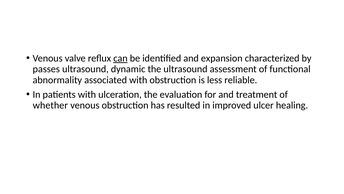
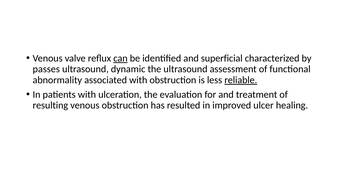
expansion: expansion -> superficial
reliable underline: none -> present
whether: whether -> resulting
